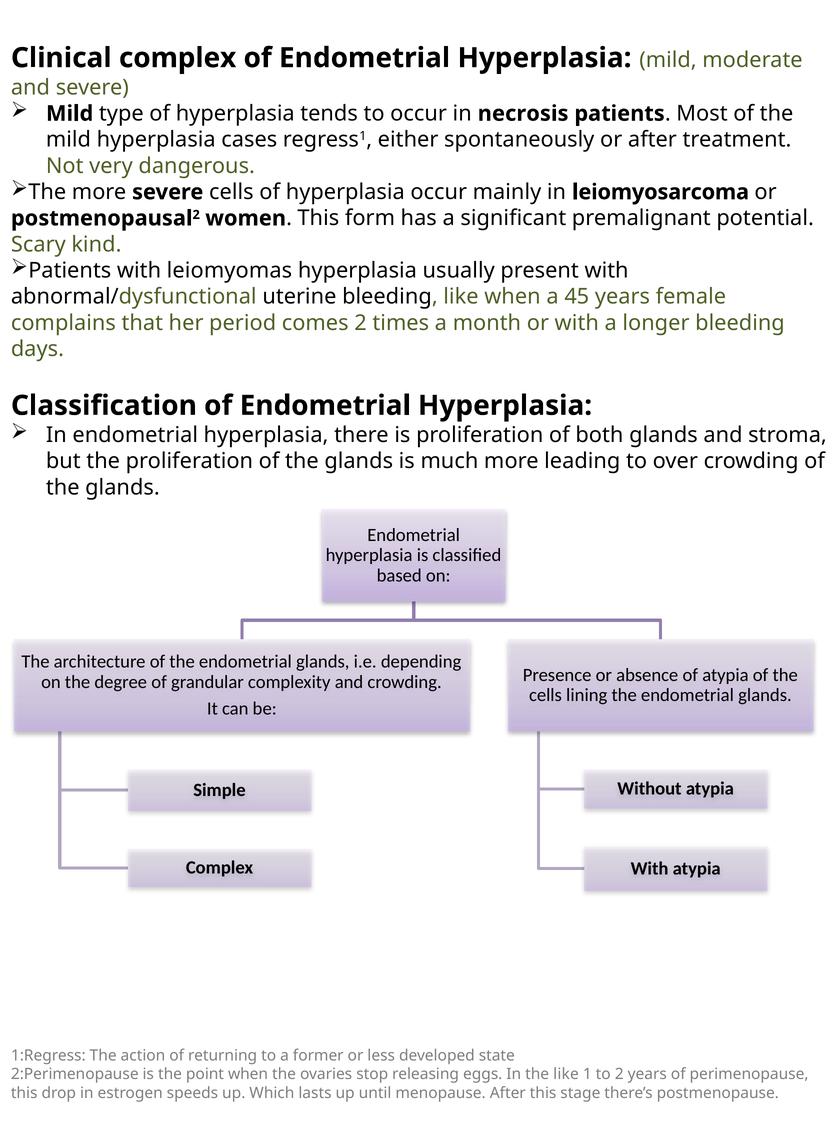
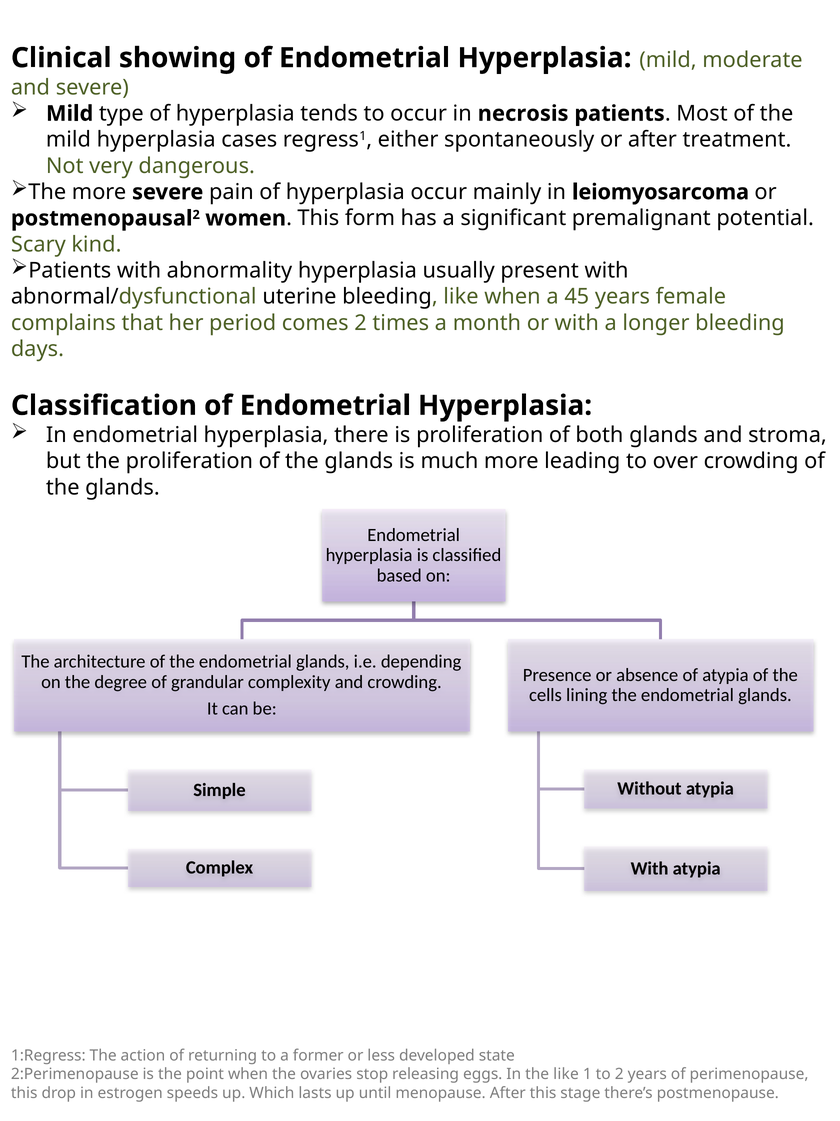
Clinical complex: complex -> showing
severe cells: cells -> pain
leiomyomas: leiomyomas -> abnormality
